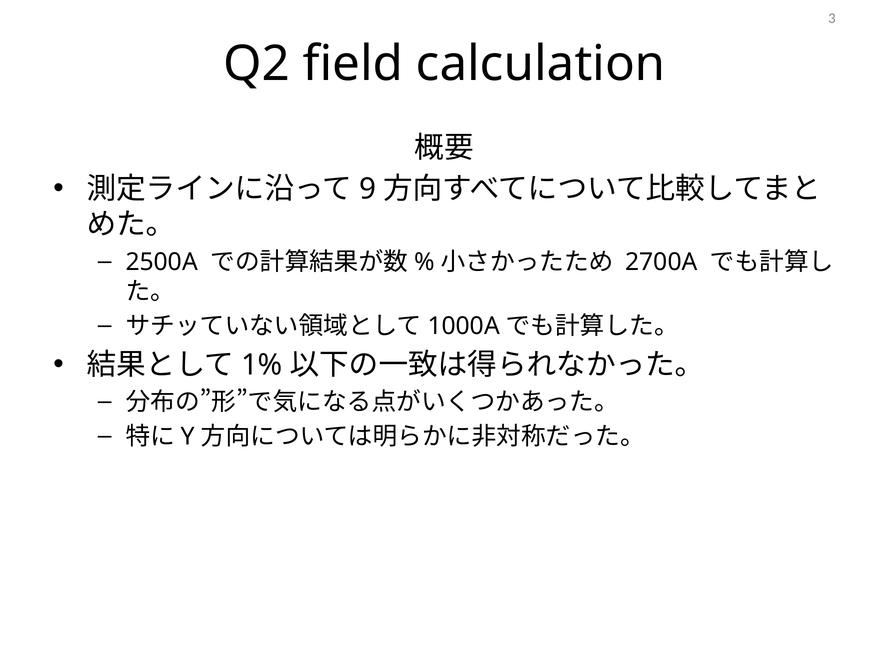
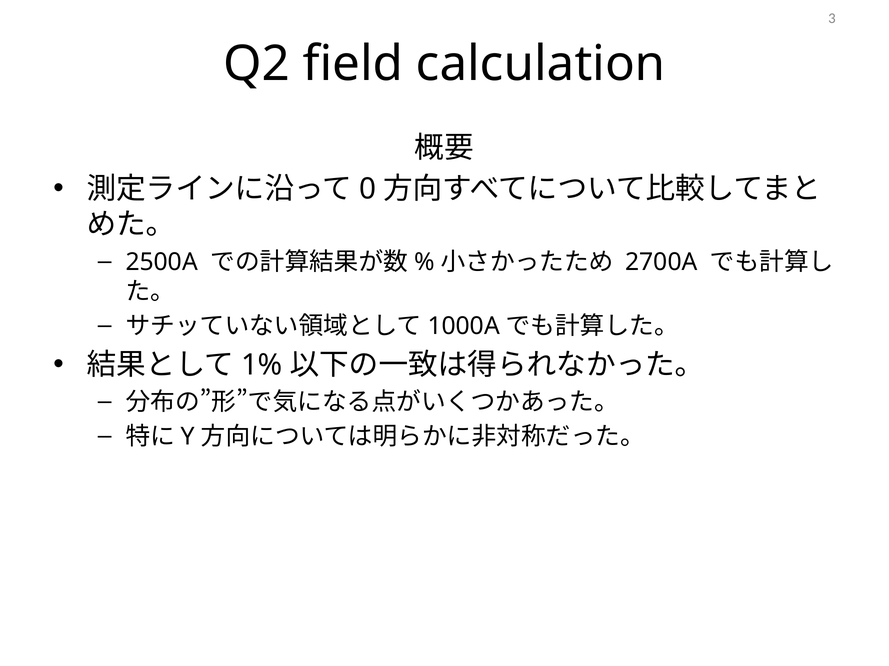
9: 9 -> 0
